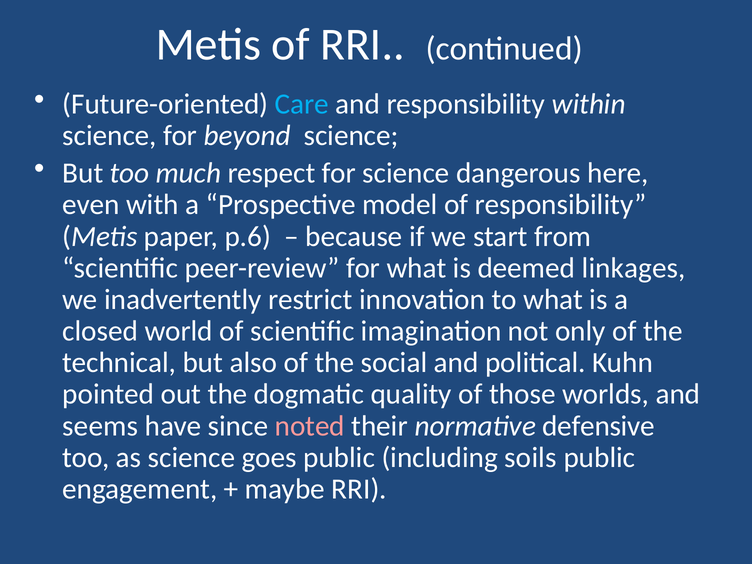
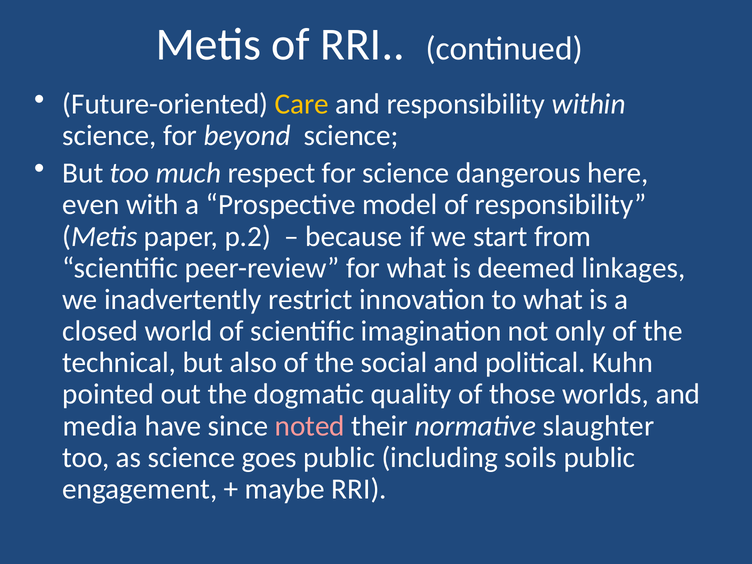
Care colour: light blue -> yellow
p.6: p.6 -> p.2
seems: seems -> media
defensive: defensive -> slaughter
